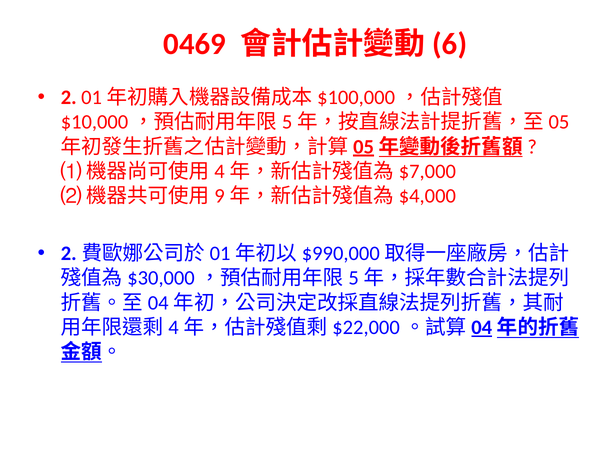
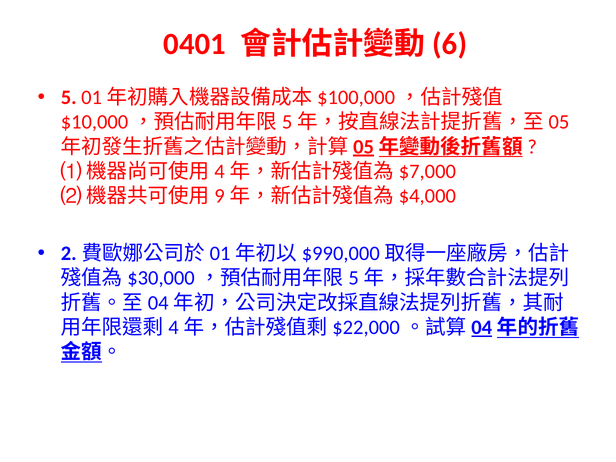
0469: 0469 -> 0401
2: 2 -> 5
